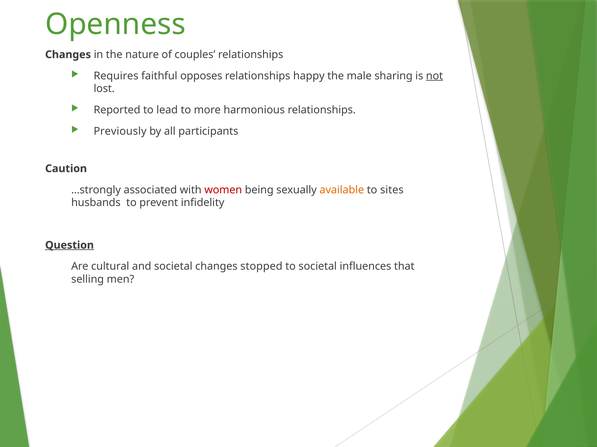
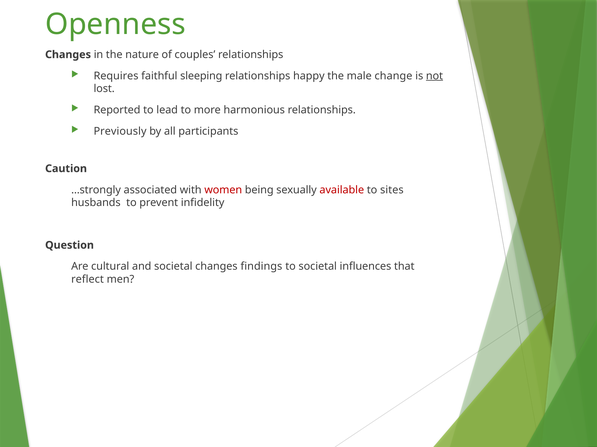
opposes: opposes -> sleeping
sharing: sharing -> change
available colour: orange -> red
Question underline: present -> none
stopped: stopped -> findings
selling: selling -> reflect
